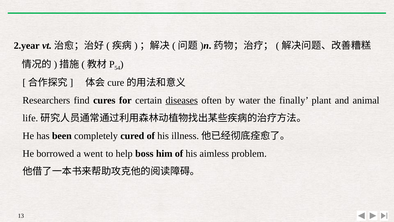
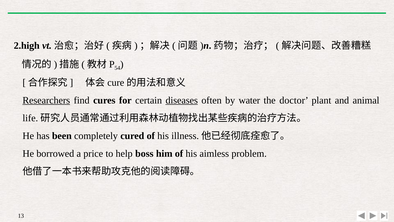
2.year: 2.year -> 2.high
Researchers underline: none -> present
finally: finally -> doctor
went: went -> price
